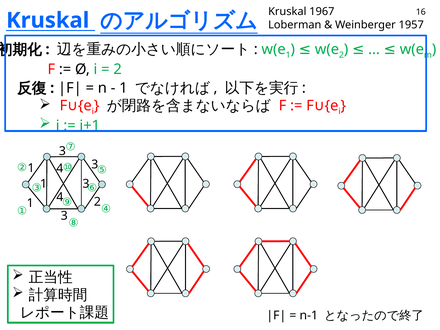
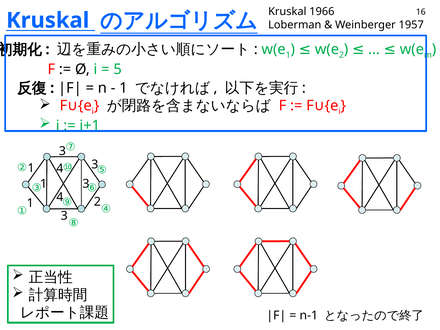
1967: 1967 -> 1966
2 at (118, 69): 2 -> 5
